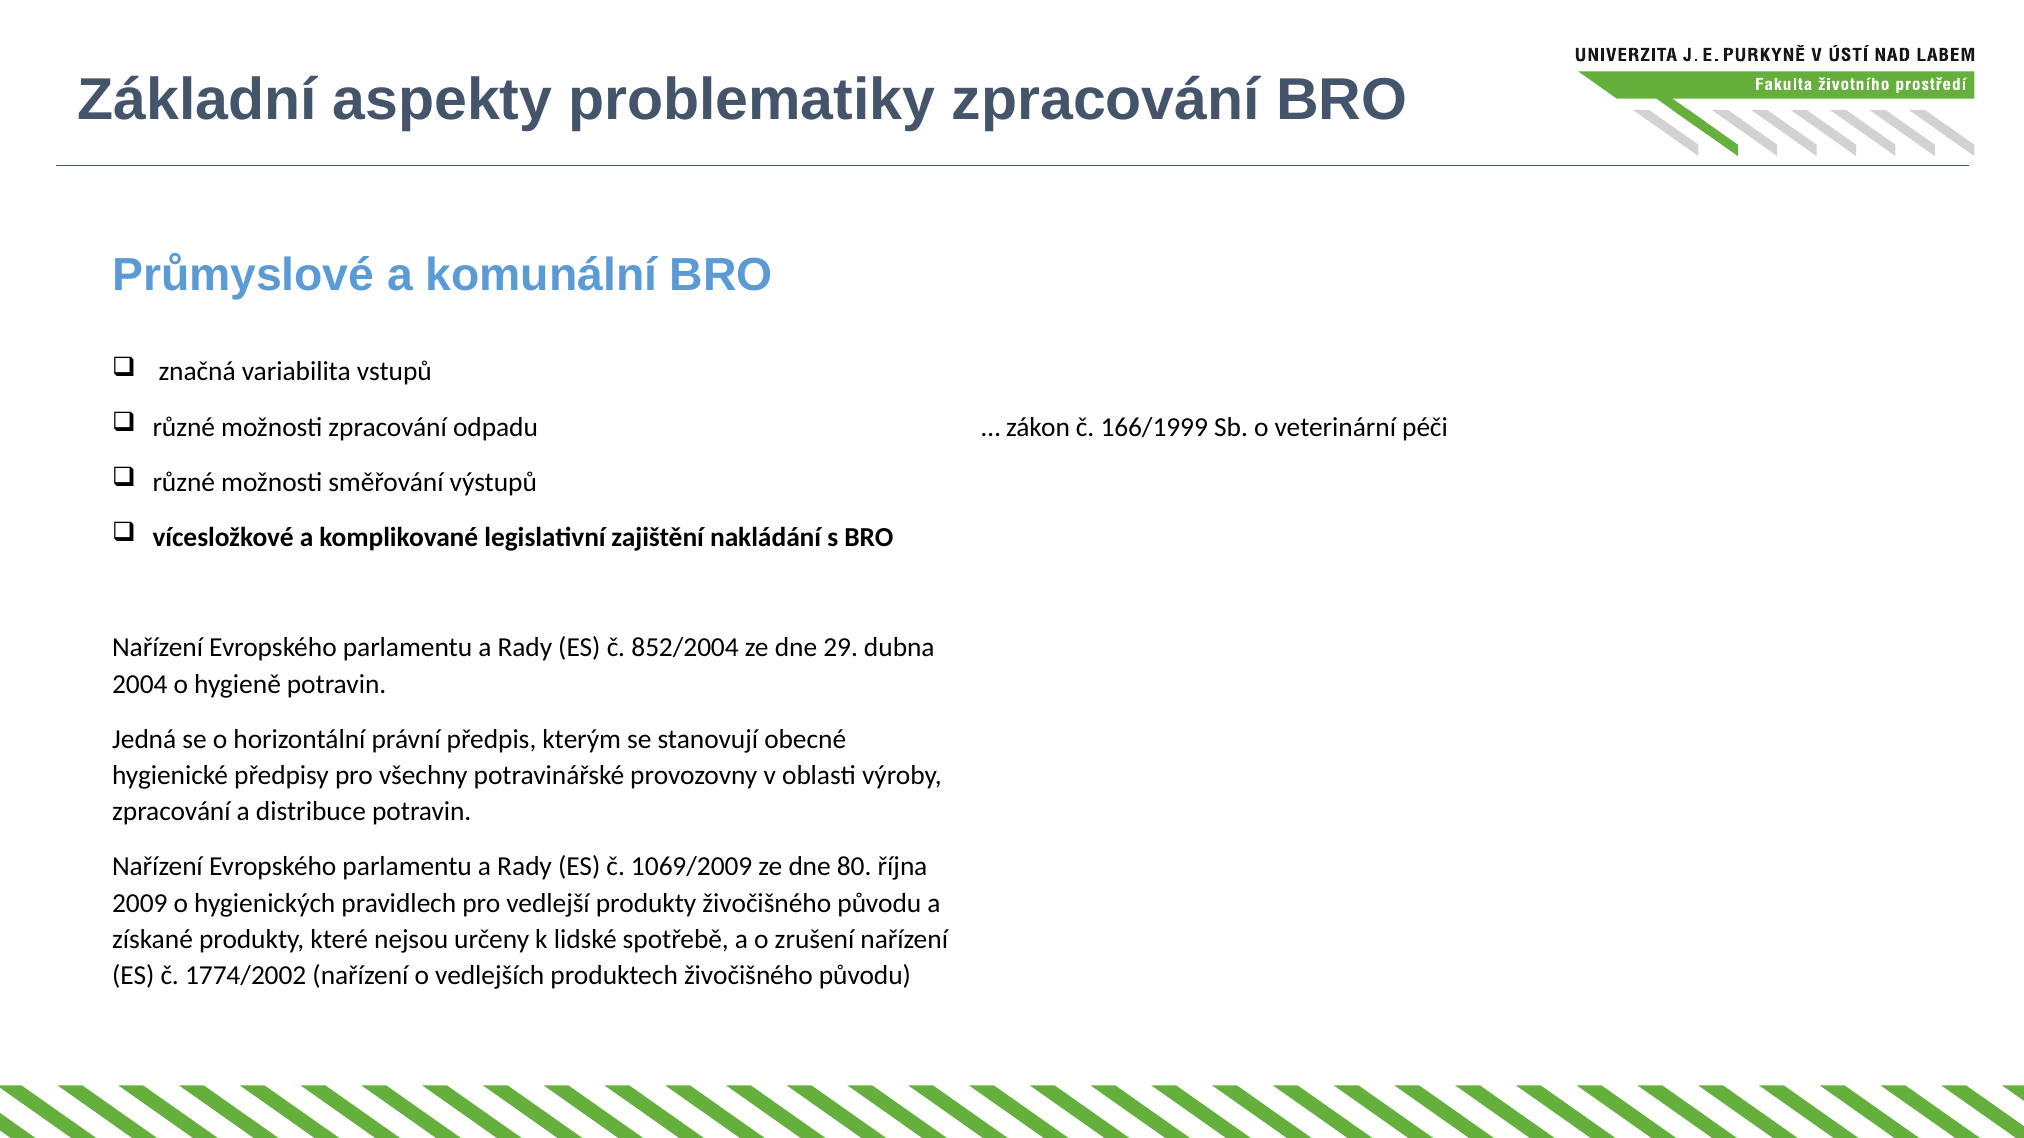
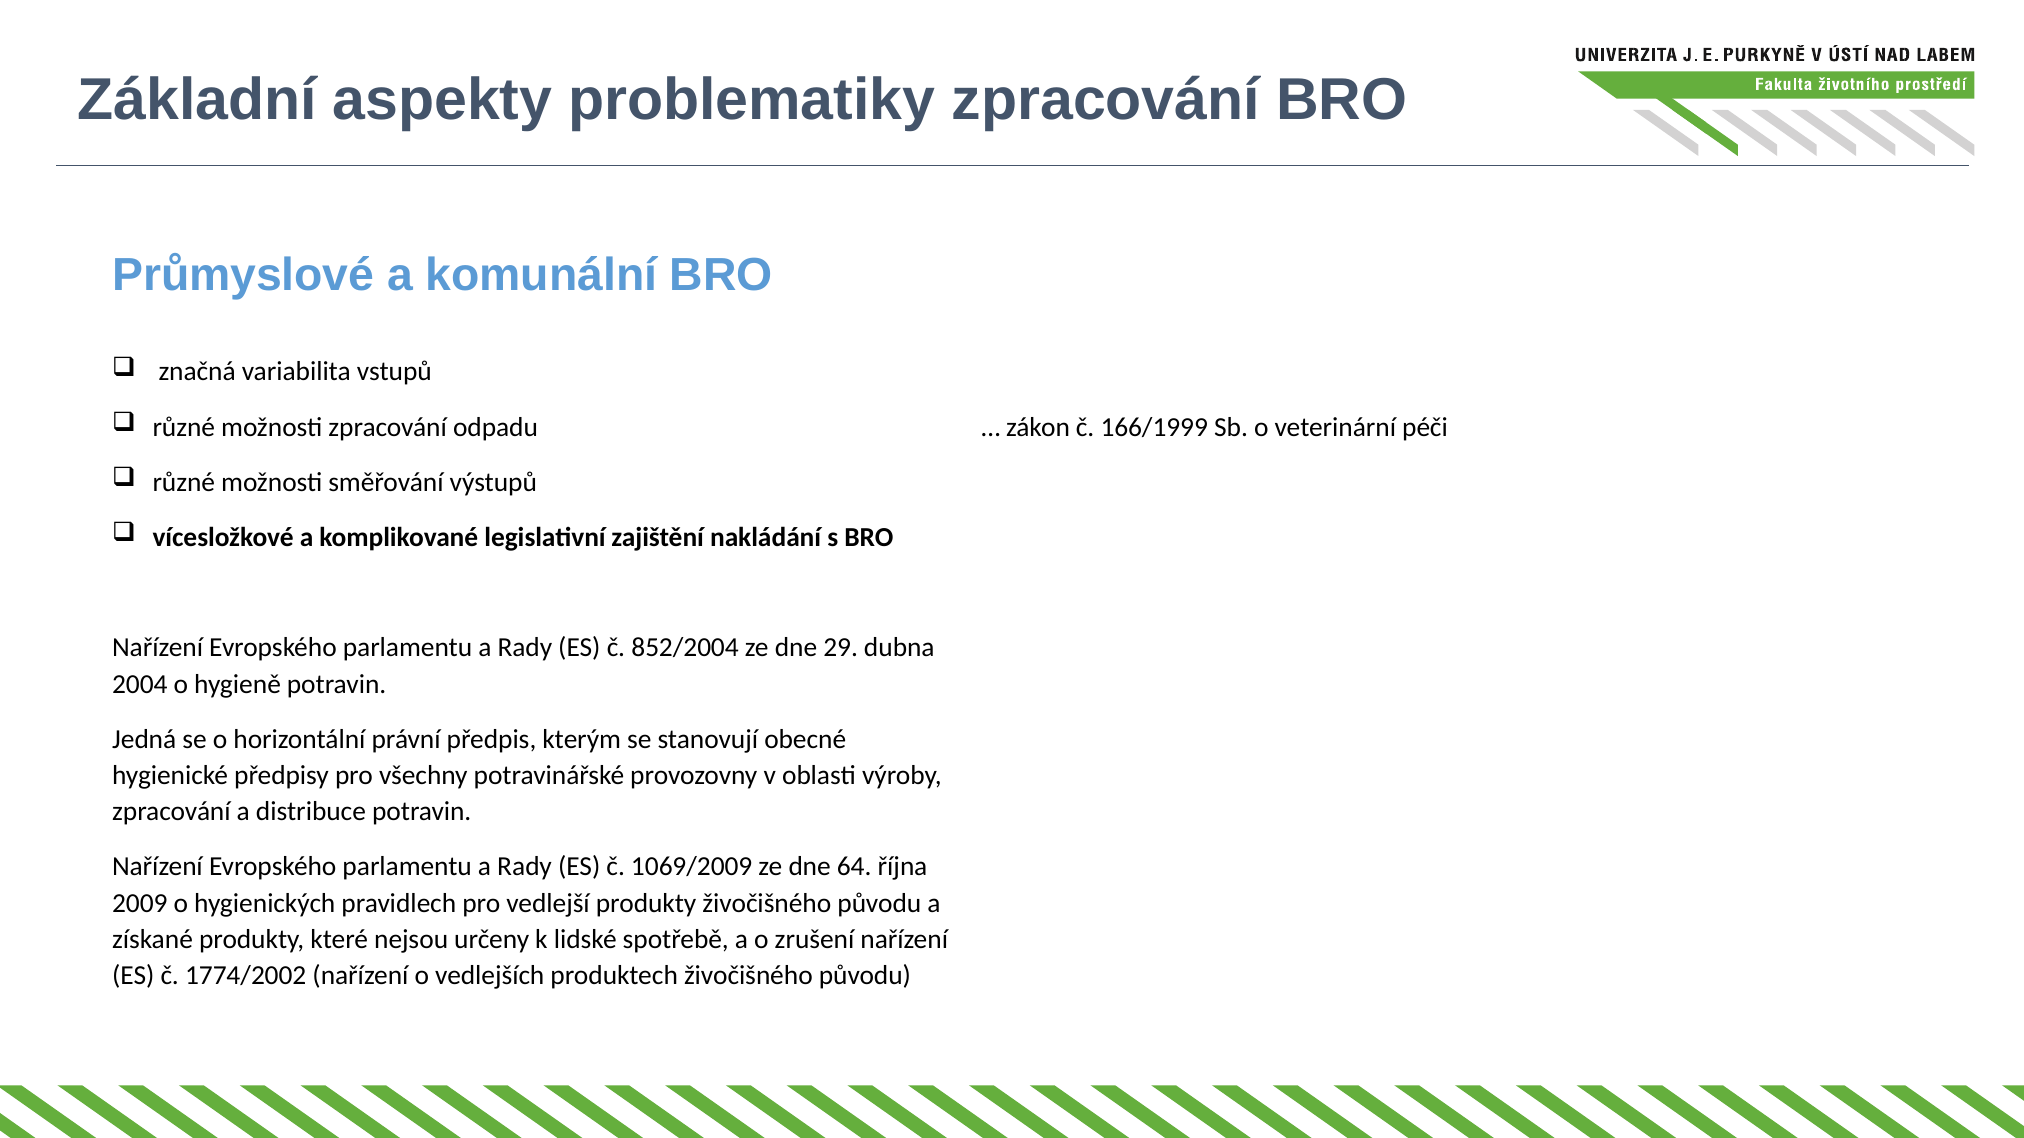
80: 80 -> 64
